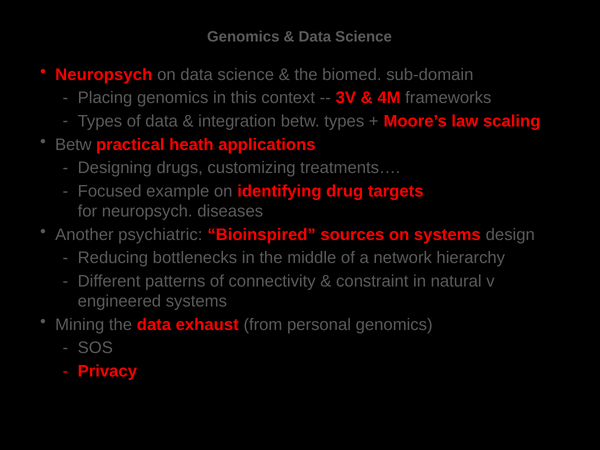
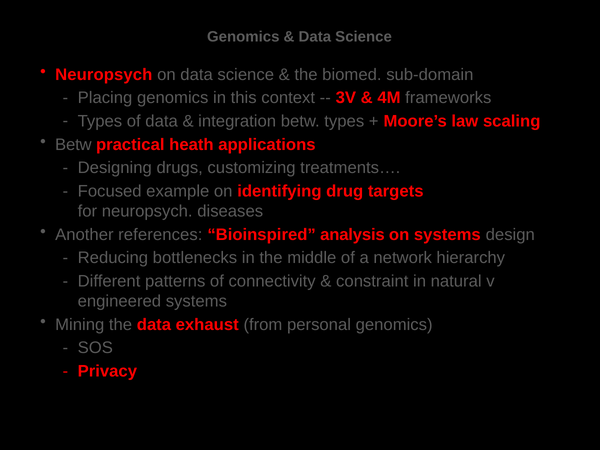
psychiatric: psychiatric -> references
sources: sources -> analysis
